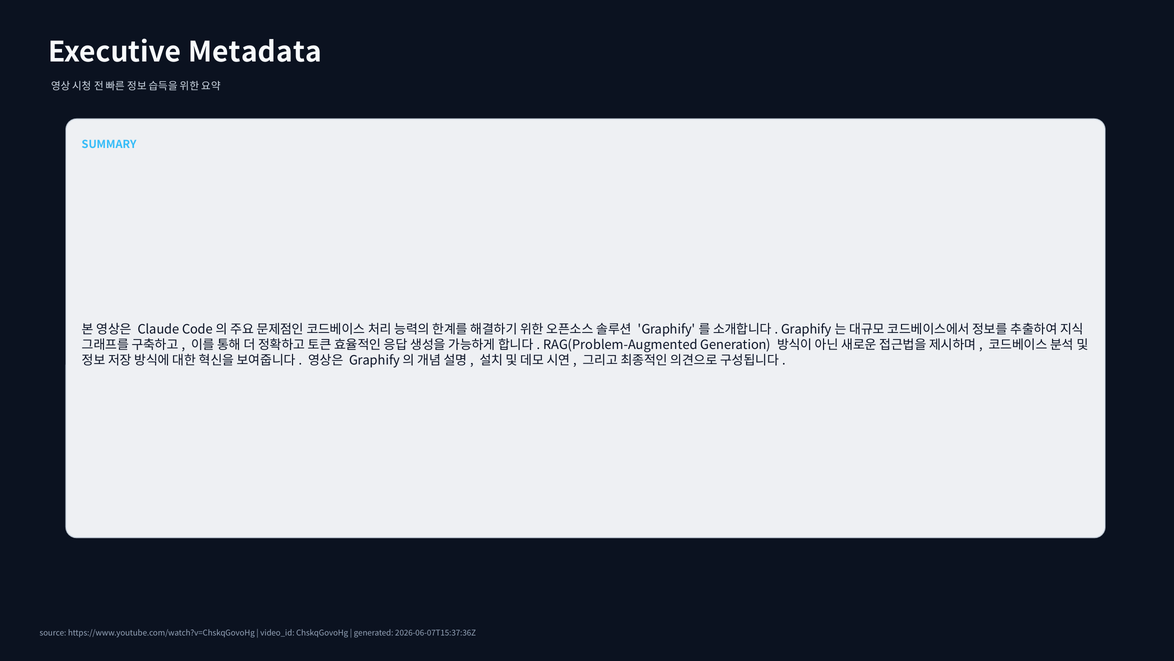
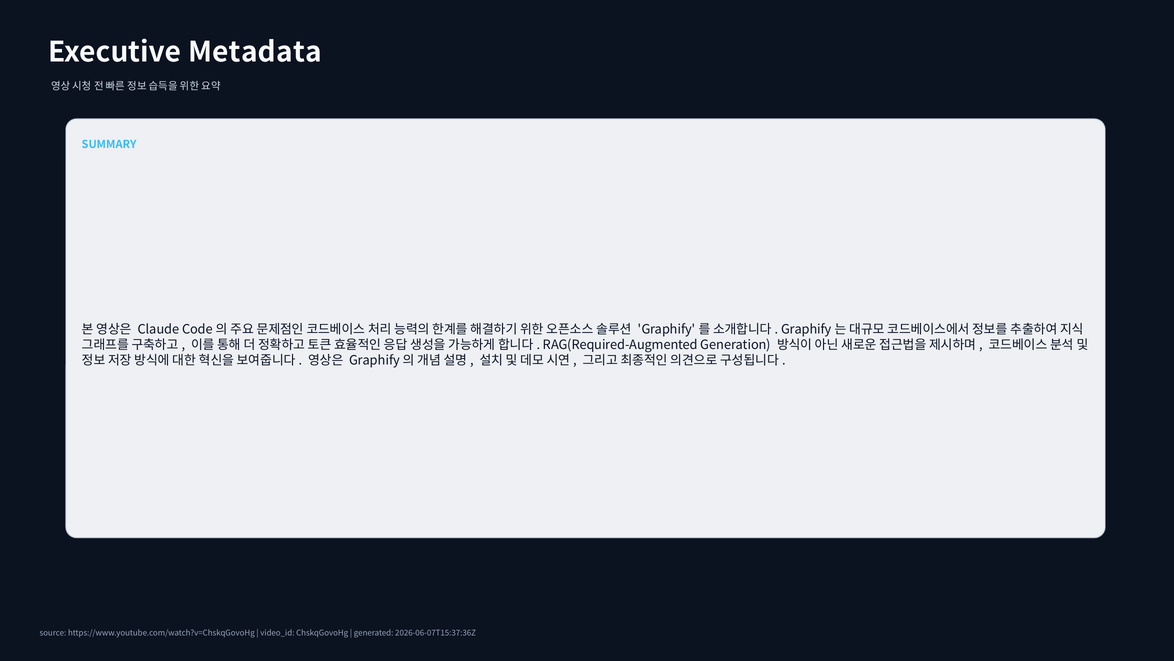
RAG(Problem-Augmented: RAG(Problem-Augmented -> RAG(Required-Augmented
